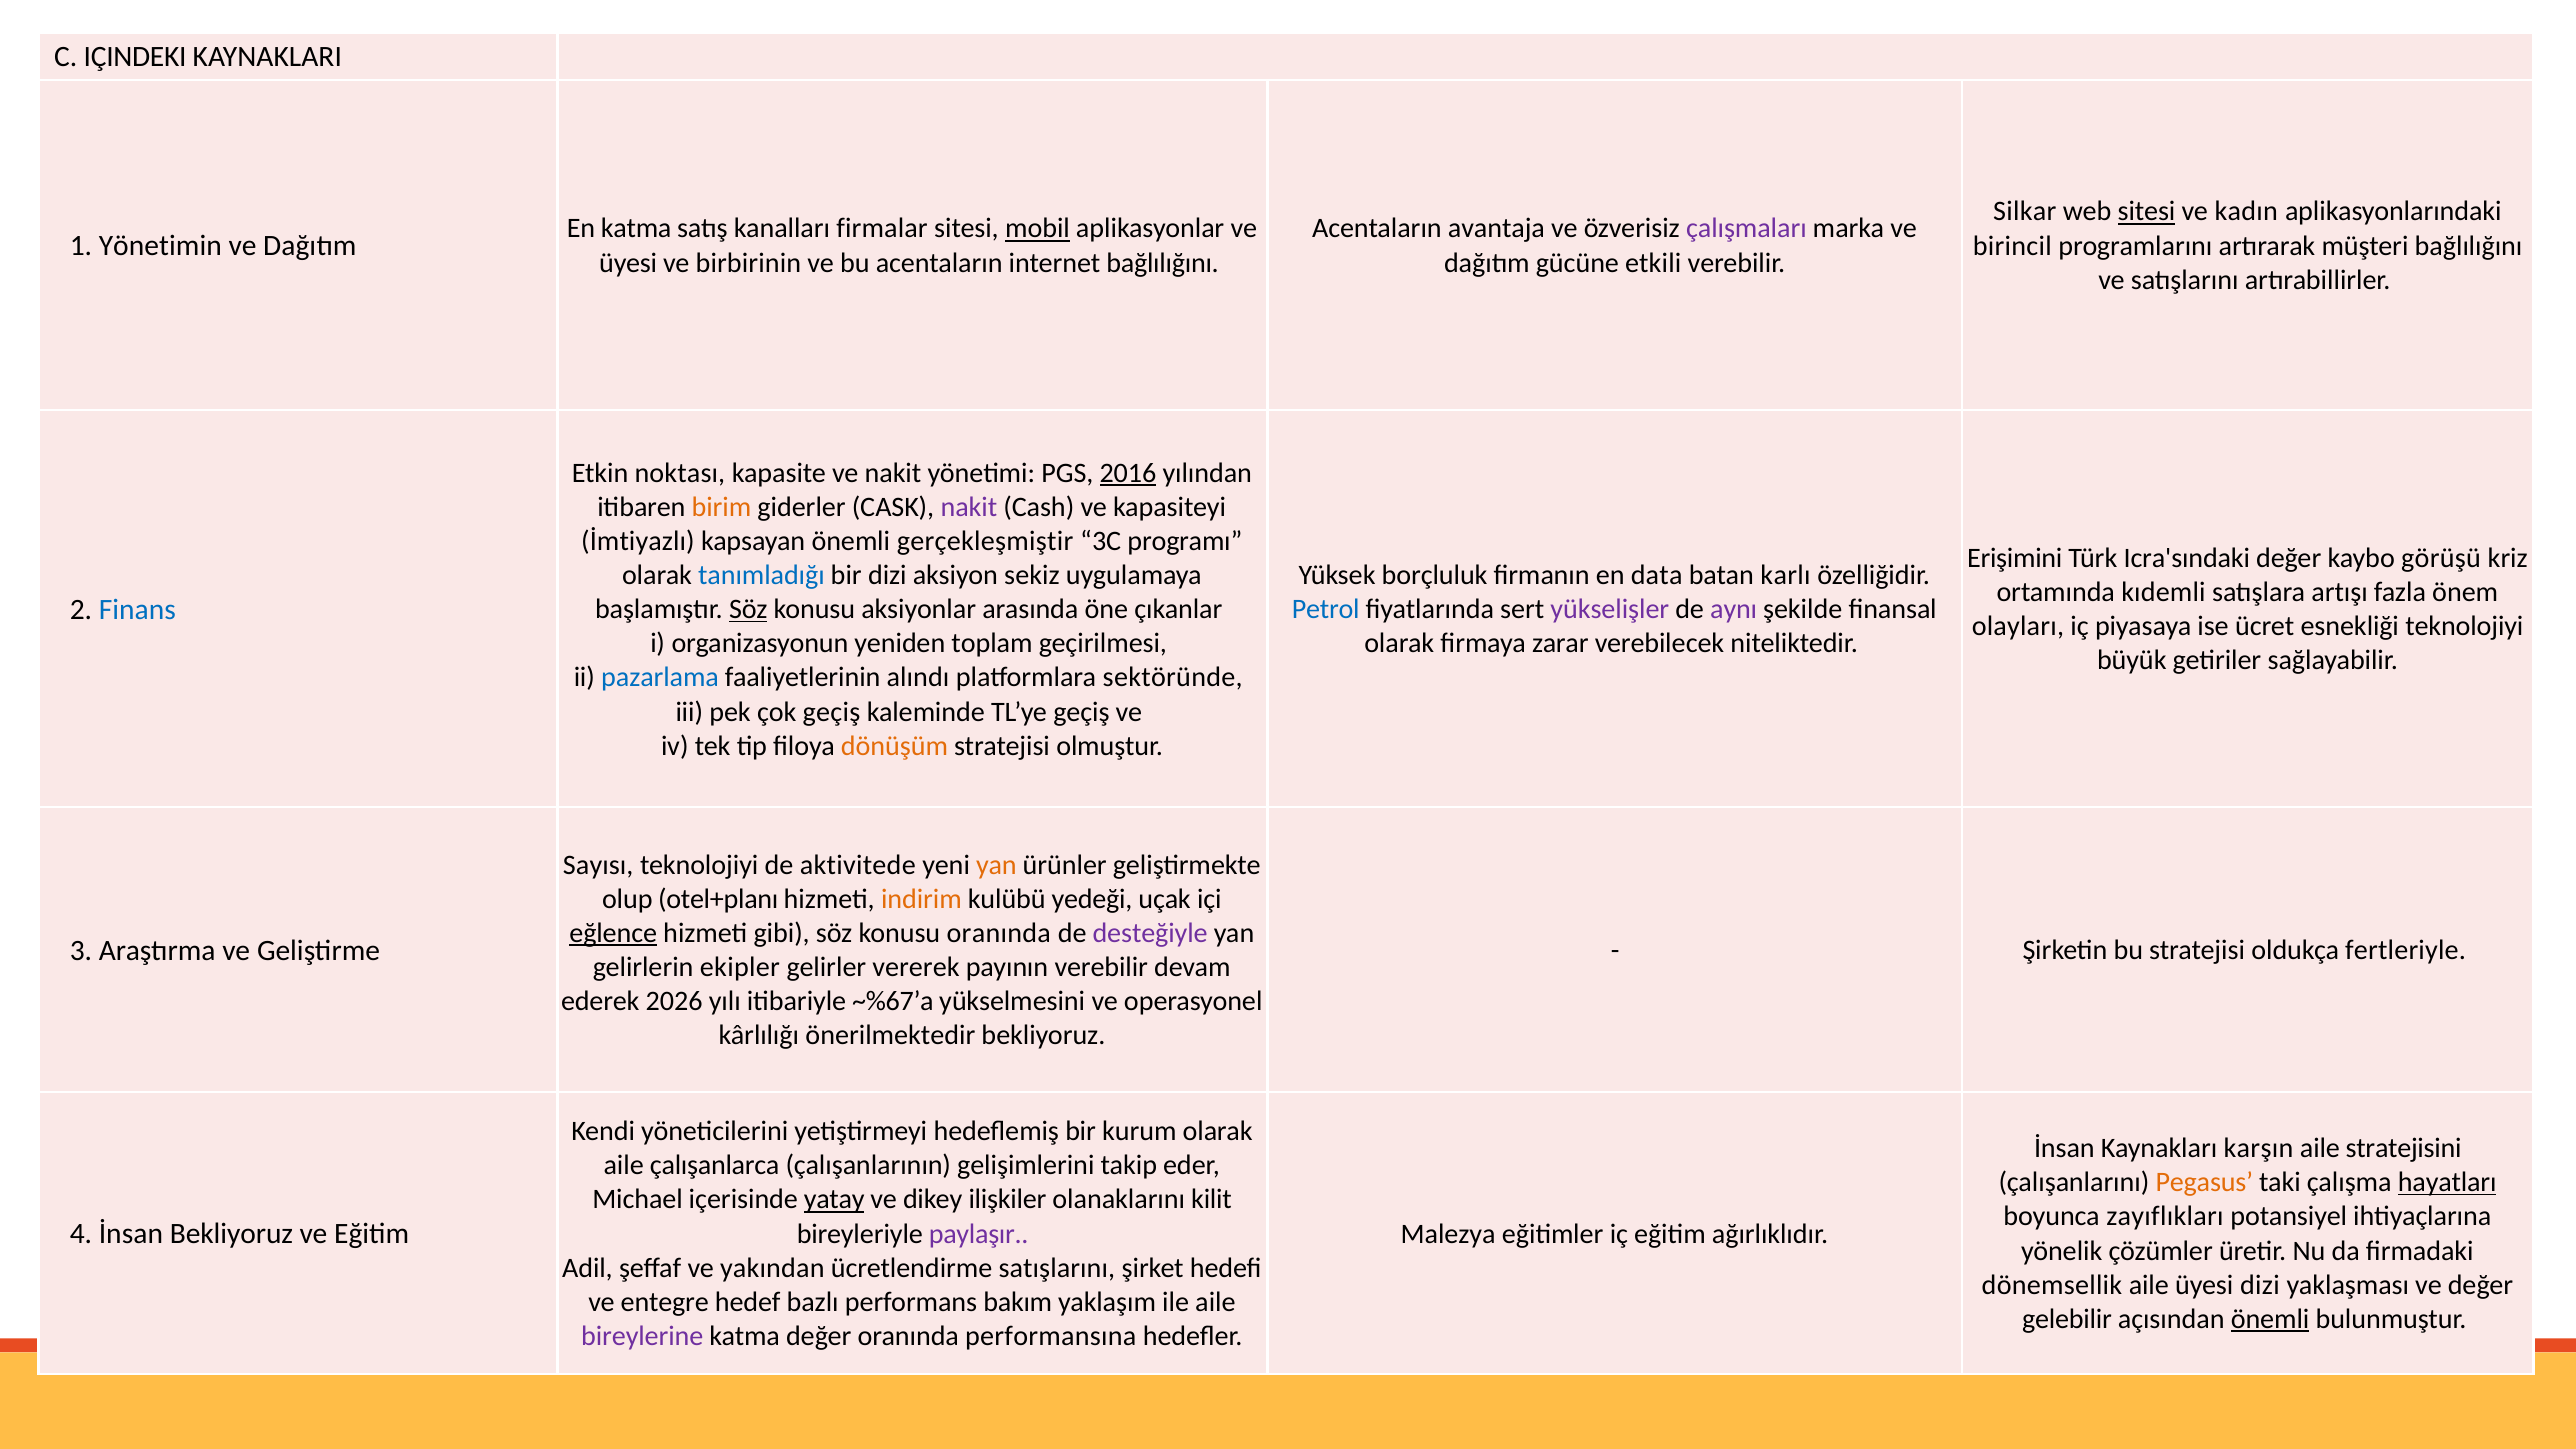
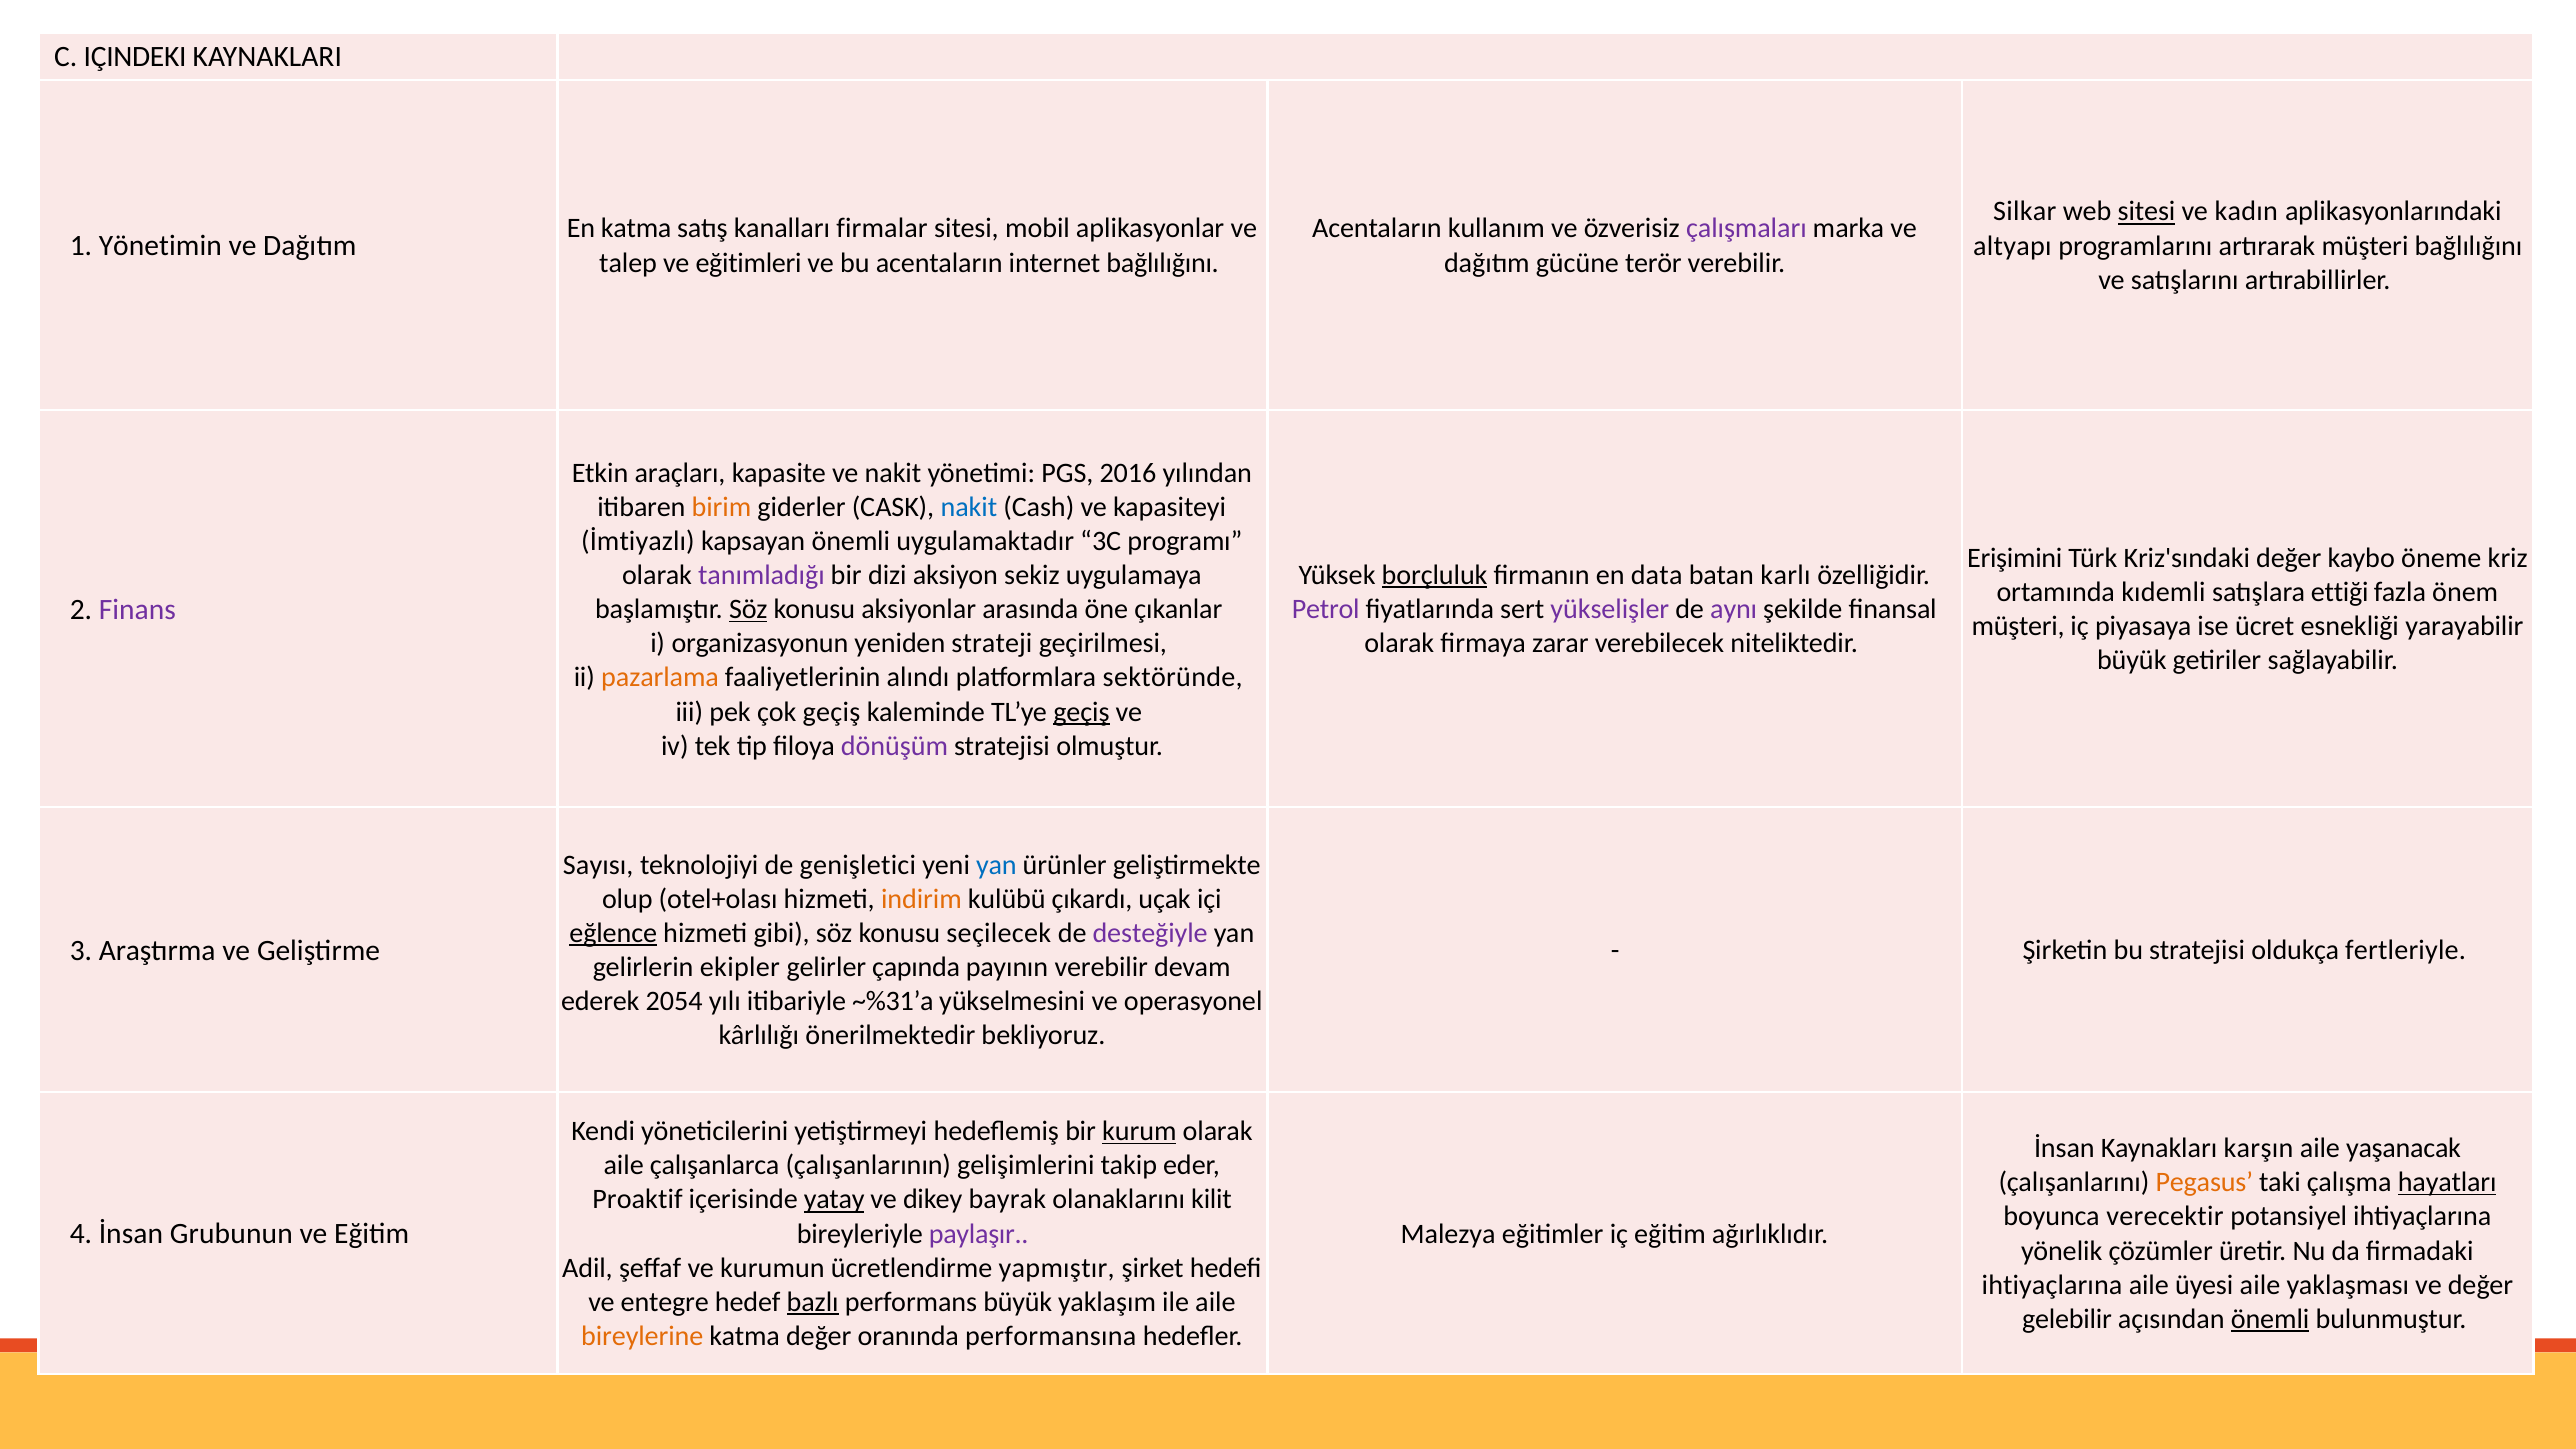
mobil underline: present -> none
avantaja: avantaja -> kullanım
birincil: birincil -> altyapı
üyesi at (628, 263): üyesi -> talep
birbirinin: birbirinin -> eğitimleri
etkili: etkili -> terör
noktası: noktası -> araçları
2016 underline: present -> none
nakit at (969, 507) colour: purple -> blue
gerçekleşmiştir: gerçekleşmiştir -> uygulamaktadır
Icra'sındaki: Icra'sındaki -> Kriz'sındaki
görüşü: görüşü -> öneme
tanımladığı colour: blue -> purple
borçluluk underline: none -> present
artışı: artışı -> ettiği
Finans colour: blue -> purple
Petrol colour: blue -> purple
olayları at (2018, 626): olayları -> müşteri
esnekliği teknolojiyi: teknolojiyi -> yarayabilir
toplam: toplam -> strateji
pazarlama colour: blue -> orange
geçiş at (1081, 712) underline: none -> present
dönüşüm colour: orange -> purple
aktivitede: aktivitede -> genişletici
yan at (996, 865) colour: orange -> blue
otel+planı: otel+planı -> otel+olası
yedeği: yedeği -> çıkardı
konusu oranında: oranında -> seçilecek
vererek: vererek -> çapında
2026: 2026 -> 2054
~%67’a: ~%67’a -> ~%31’a
kurum underline: none -> present
stratejisini: stratejisini -> yaşanacak
Michael: Michael -> Proaktif
ilişkiler: ilişkiler -> bayrak
zayıflıkları: zayıflıkları -> verecektir
İnsan Bekliyoruz: Bekliyoruz -> Grubunun
yakından: yakından -> kurumun
ücretlendirme satışlarını: satışlarını -> yapmıştır
dönemsellik at (2052, 1285): dönemsellik -> ihtiyaçlarına
üyesi dizi: dizi -> aile
bazlı underline: none -> present
performans bakım: bakım -> büyük
bireylerine colour: purple -> orange
